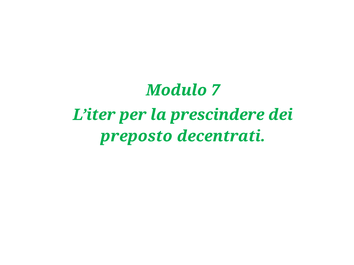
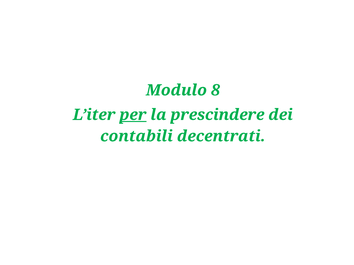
7: 7 -> 8
per underline: none -> present
preposto: preposto -> contabili
